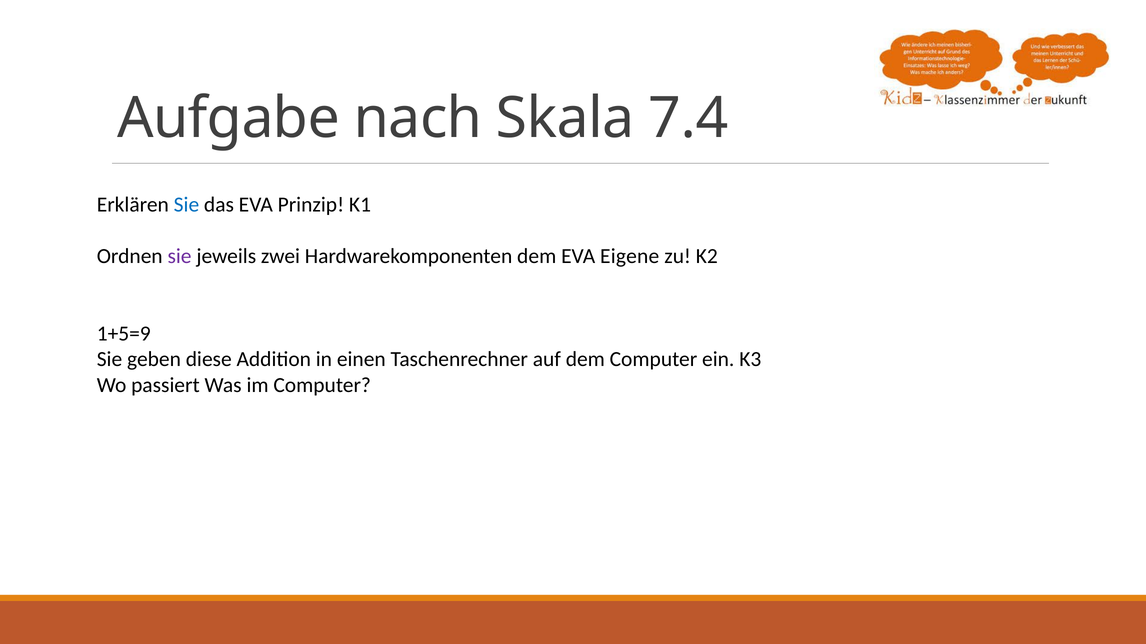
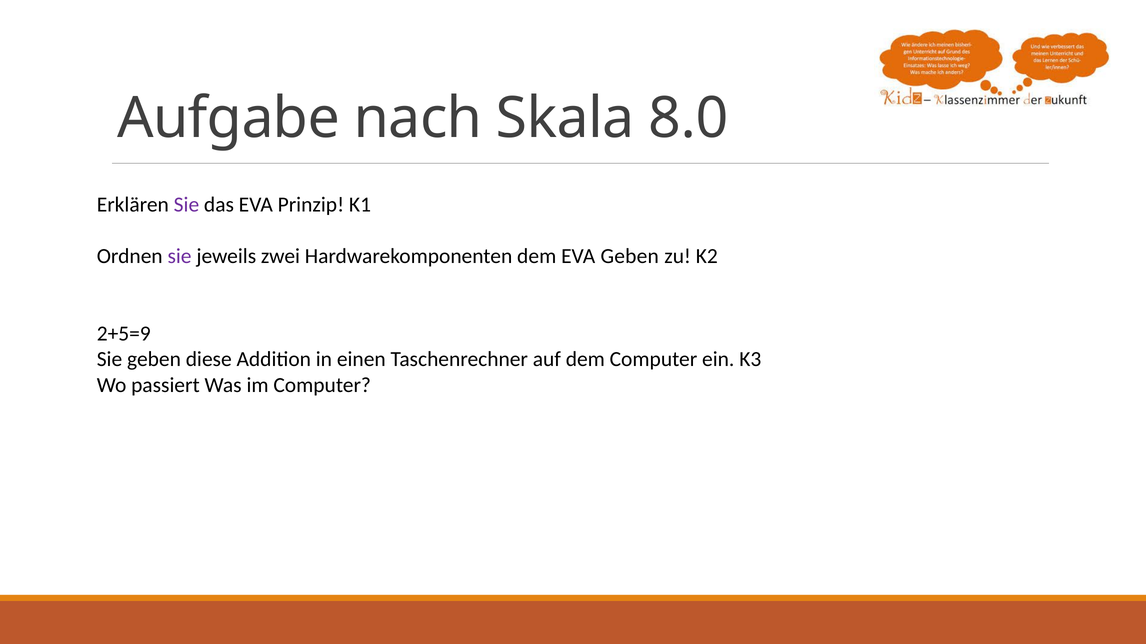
7.4: 7.4 -> 8.0
Sie at (186, 205) colour: blue -> purple
EVA Eigene: Eigene -> Geben
1+5=9: 1+5=9 -> 2+5=9
